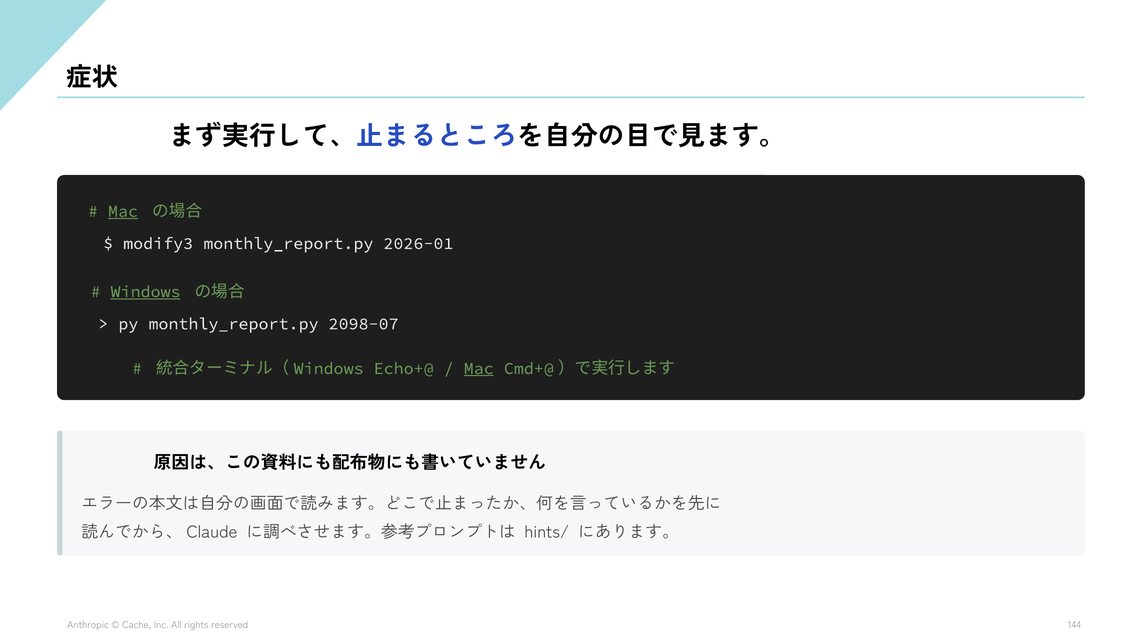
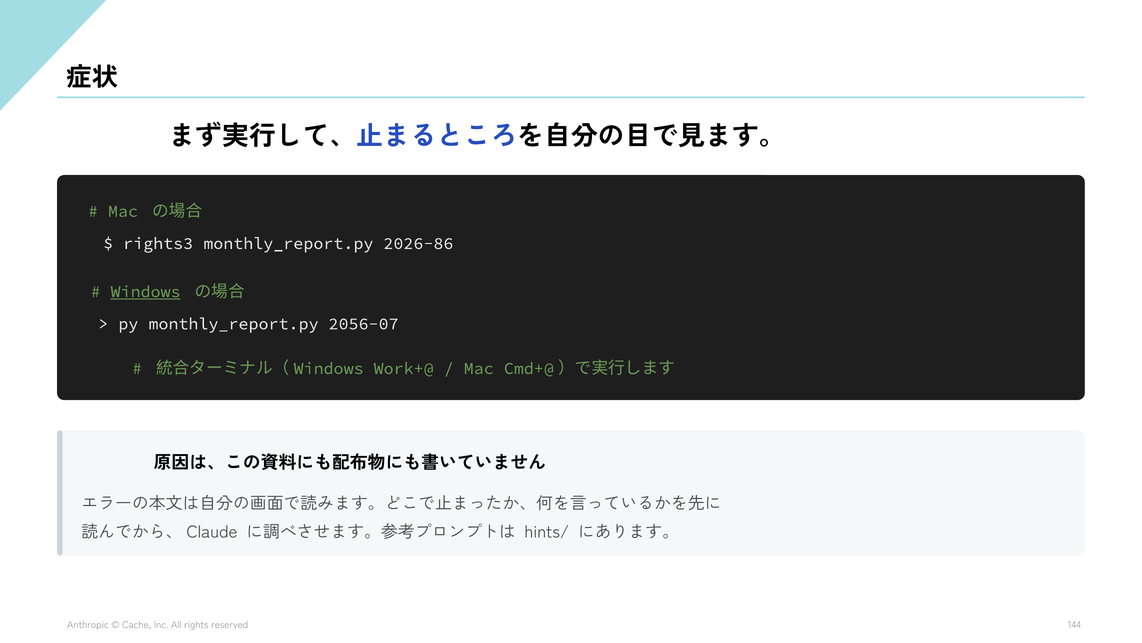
Mac at (123, 211) underline: present -> none
modify3: modify3 -> rights3
2026-01: 2026-01 -> 2026-86
2098-07: 2098-07 -> 2056-07
Echo+@: Echo+@ -> Work+@
Mac at (479, 368) underline: present -> none
